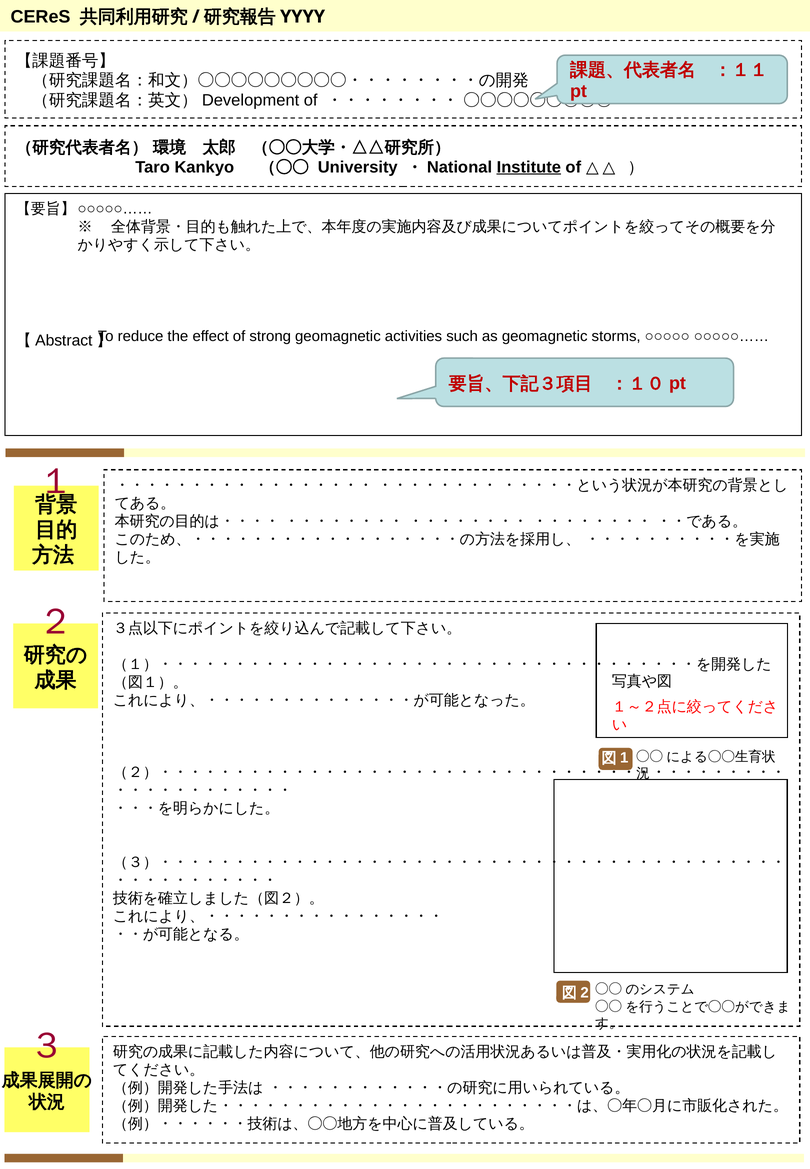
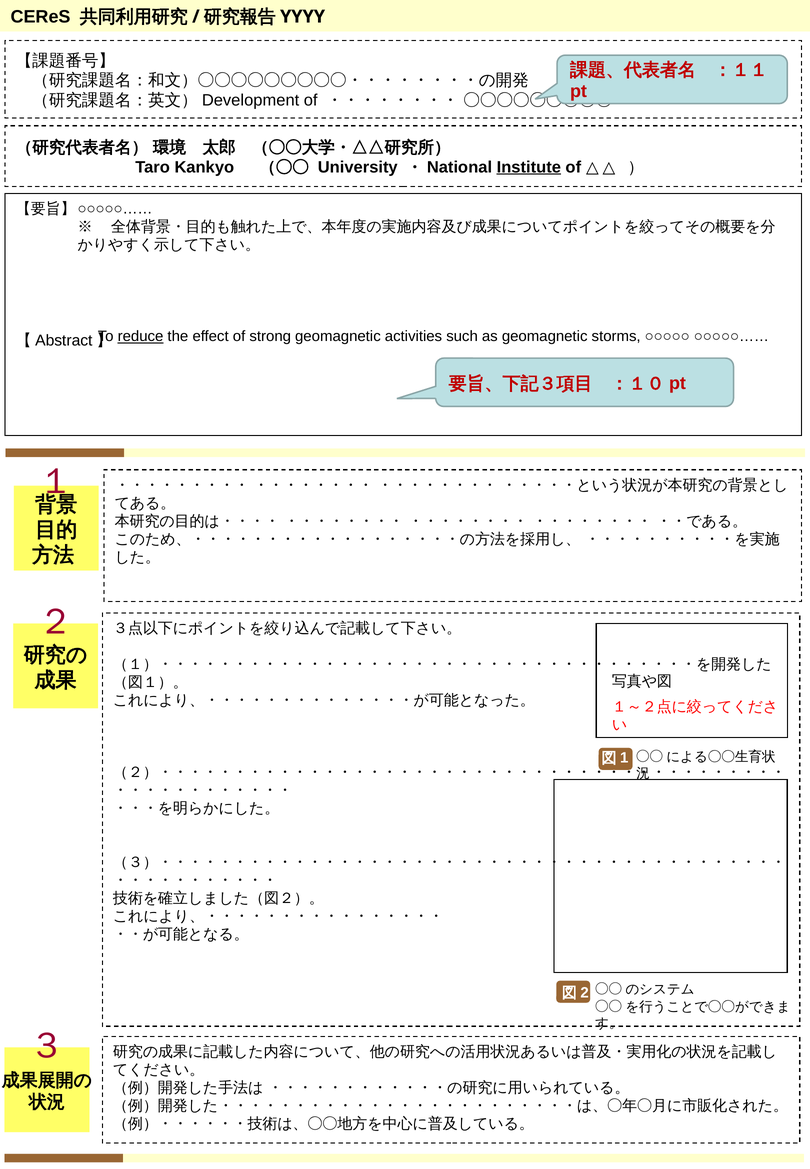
reduce underline: none -> present
